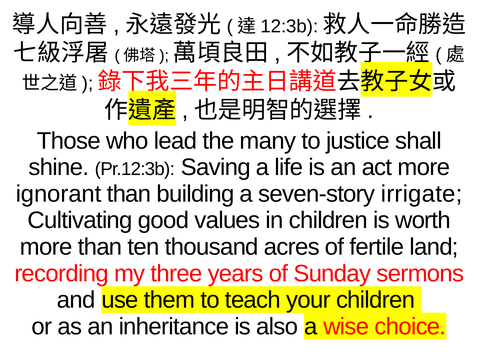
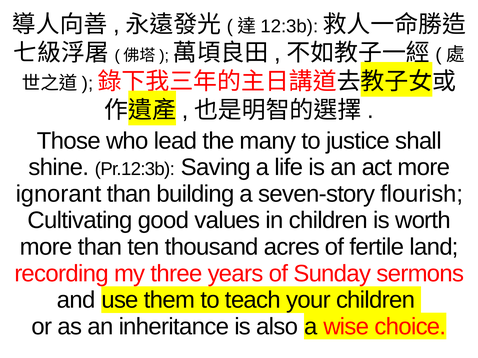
irrigate: irrigate -> flourish
